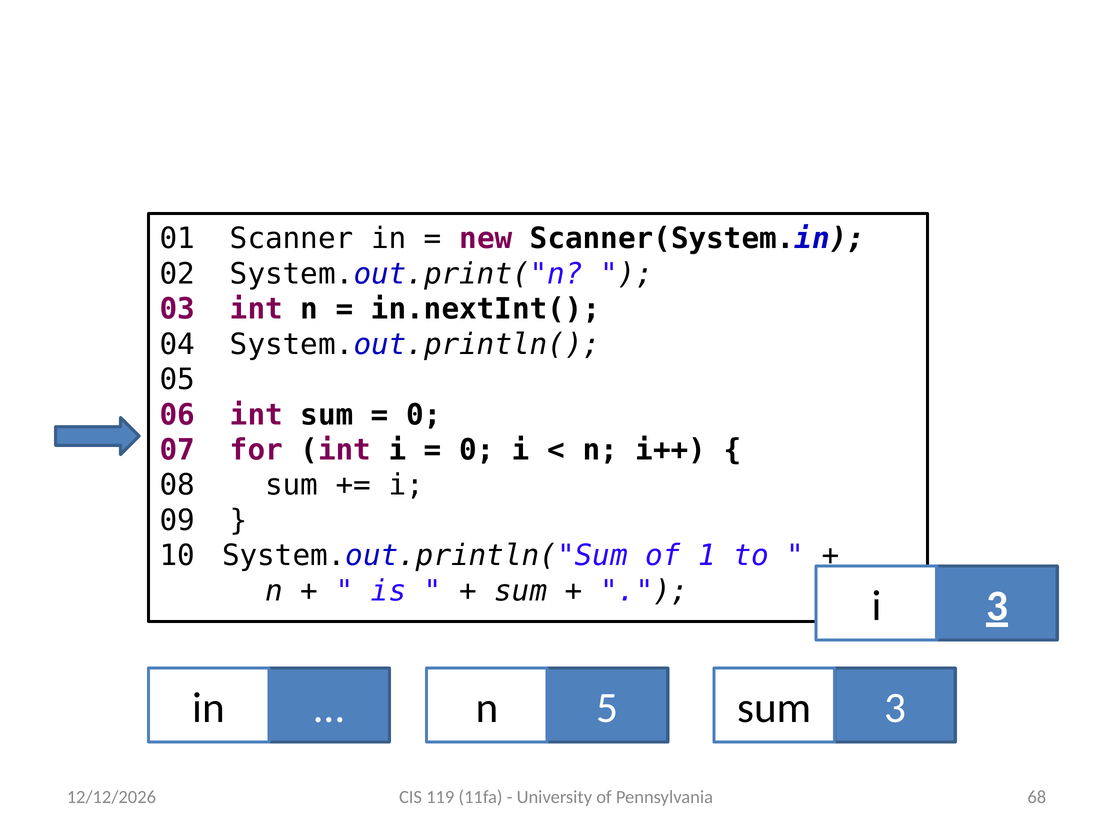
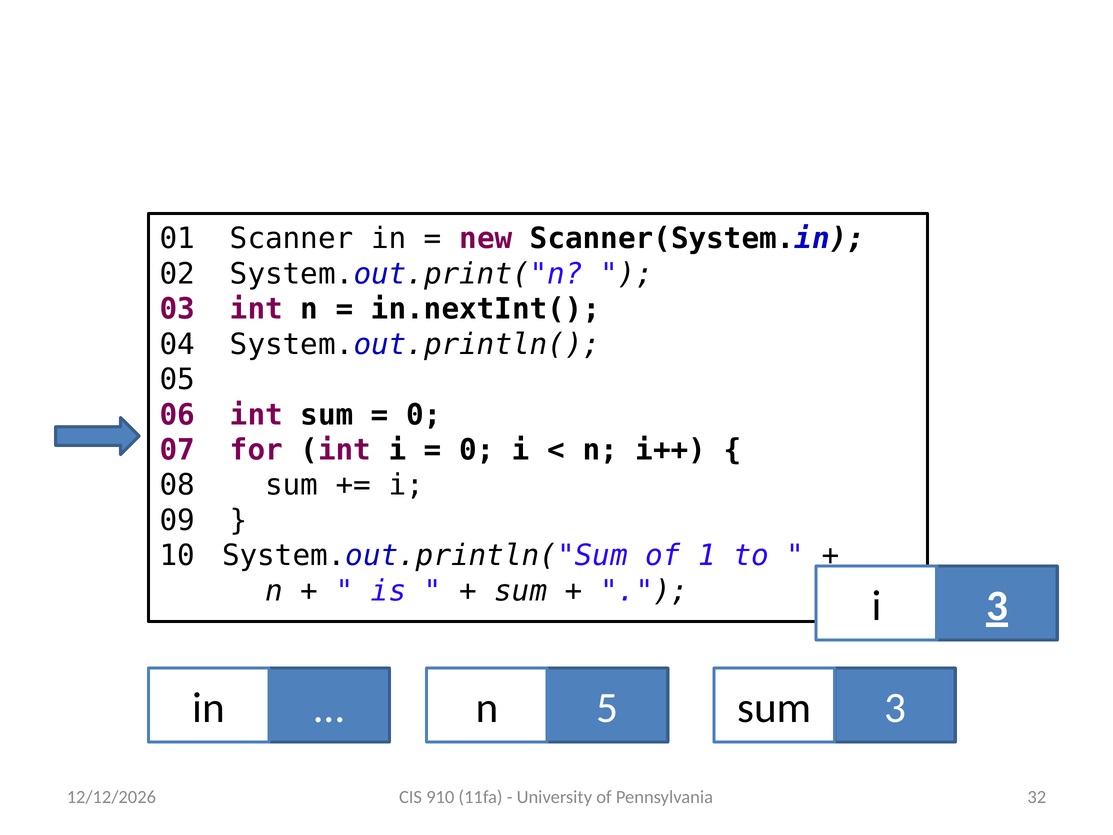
119: 119 -> 910
68: 68 -> 32
